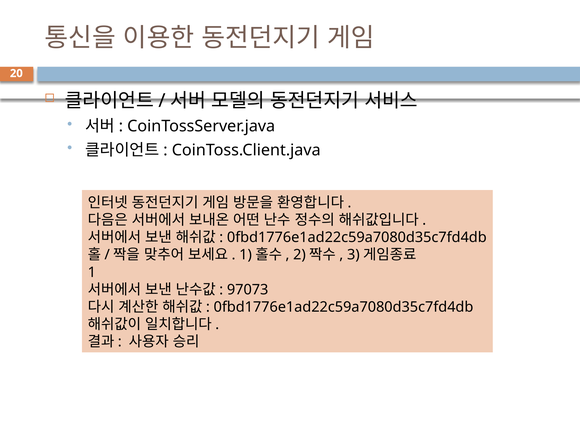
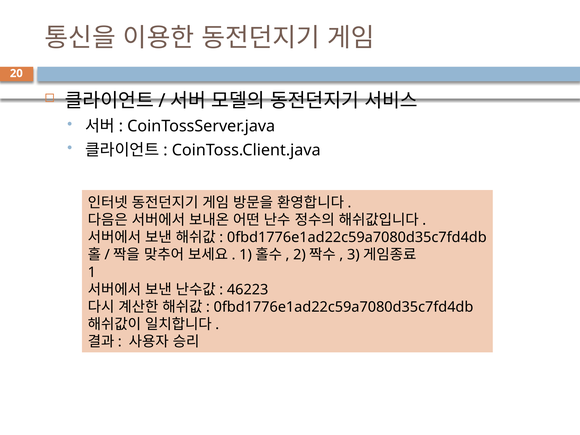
97073: 97073 -> 46223
